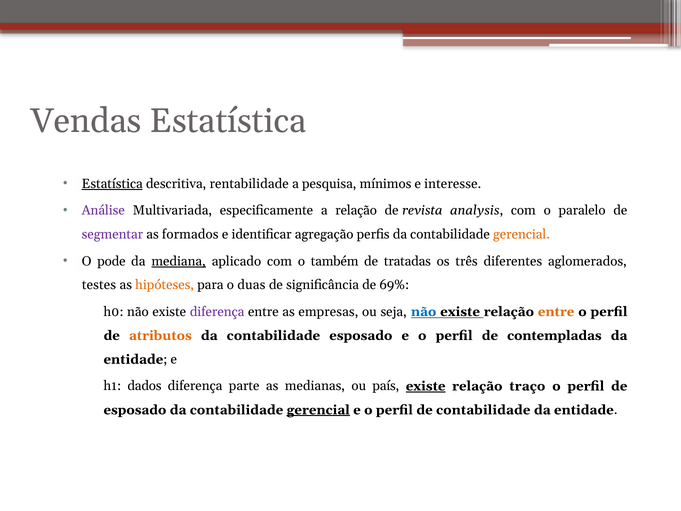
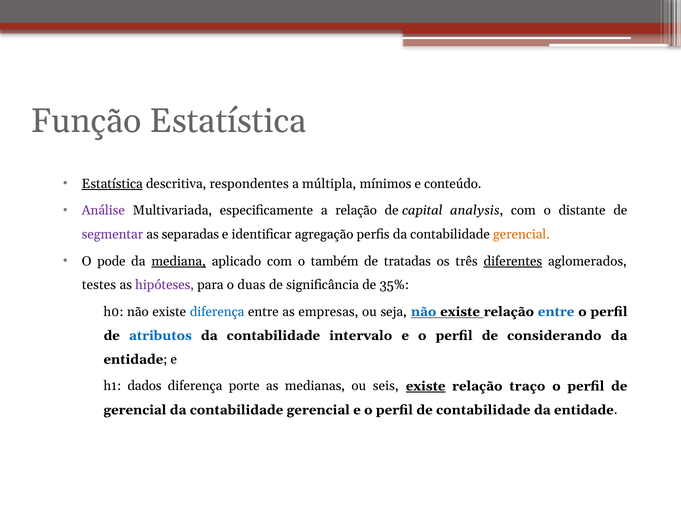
Vendas: Vendas -> Função
rentabilidade: rentabilidade -> respondentes
pesquisa: pesquisa -> múltipla
interesse: interesse -> conteúdo
revista: revista -> capital
paralelo: paralelo -> distante
formados: formados -> separadas
diferentes underline: none -> present
hipóteses colour: orange -> purple
69%: 69% -> 35%
diferença at (217, 312) colour: purple -> blue
entre at (556, 312) colour: orange -> blue
atributos colour: orange -> blue
contabilidade esposado: esposado -> intervalo
contempladas: contempladas -> considerando
parte: parte -> porte
país: país -> seis
esposado at (135, 410): esposado -> gerencial
gerencial at (318, 410) underline: present -> none
